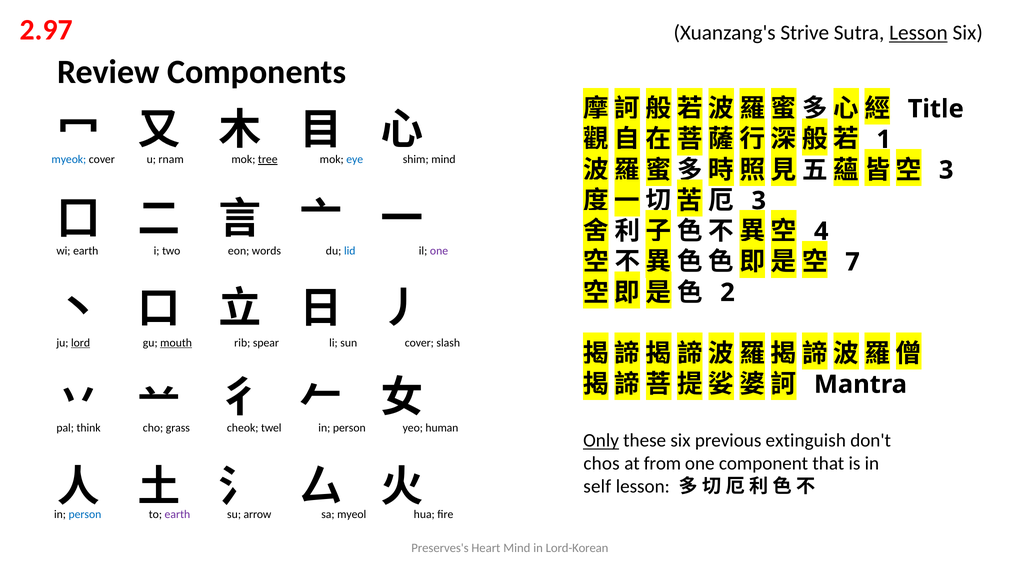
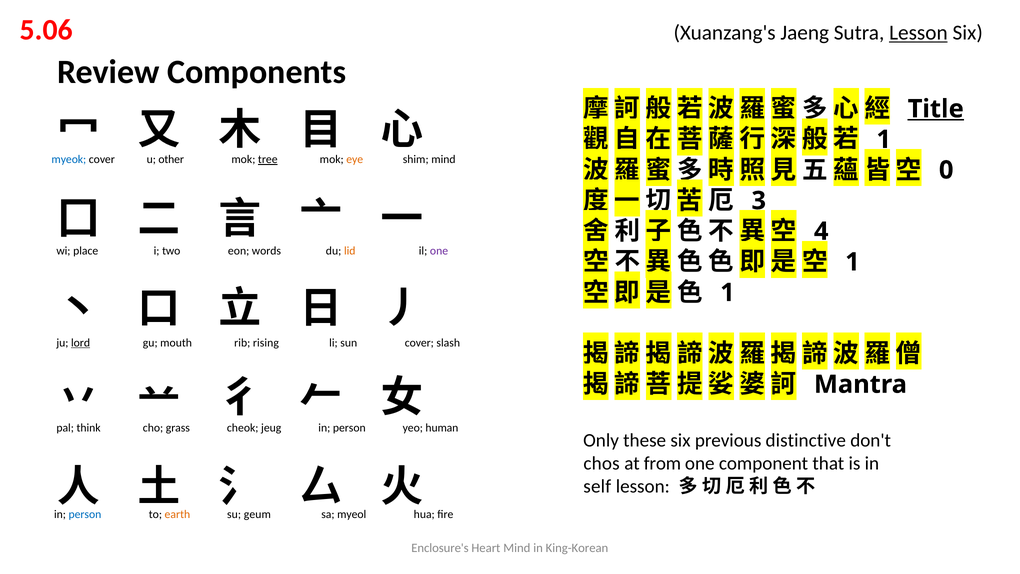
2.97: 2.97 -> 5.06
Strive: Strive -> Jaeng
Title underline: none -> present
rnam: rnam -> other
eye colour: blue -> orange
3 at (946, 170): 3 -> 0
wi earth: earth -> place
lid colour: blue -> orange
7 at (852, 262): 7 -> 1
2 at (728, 292): 2 -> 1
mouth underline: present -> none
spear: spear -> rising
twel: twel -> jeug
Only underline: present -> none
extinguish: extinguish -> distinctive
earth at (177, 514) colour: purple -> orange
arrow: arrow -> geum
Preserves's: Preserves's -> Enclosure's
Lord-Korean: Lord-Korean -> King-Korean
